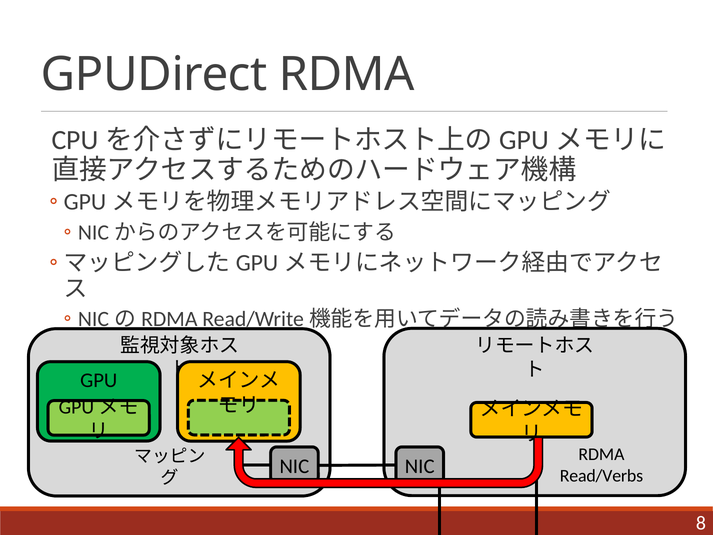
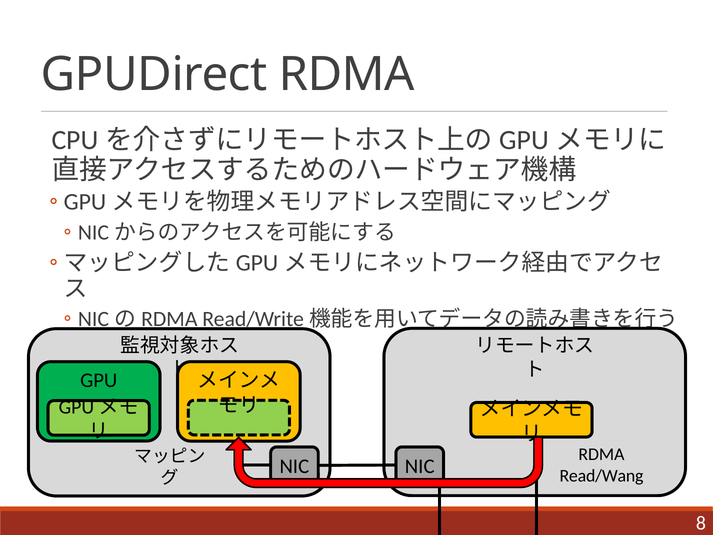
Read/Verbs: Read/Verbs -> Read/Wang
